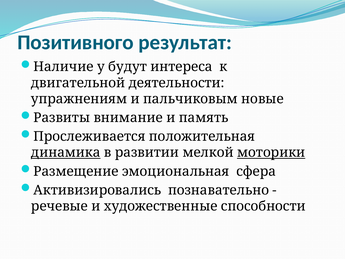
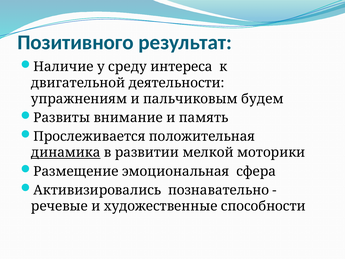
будут: будут -> среду
новые: новые -> будем
моторики underline: present -> none
